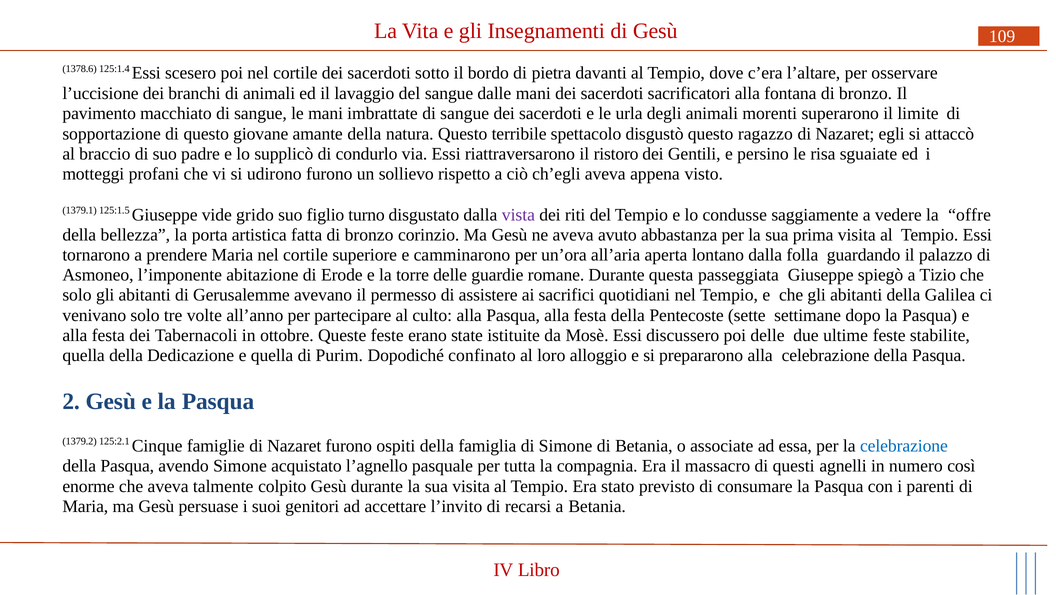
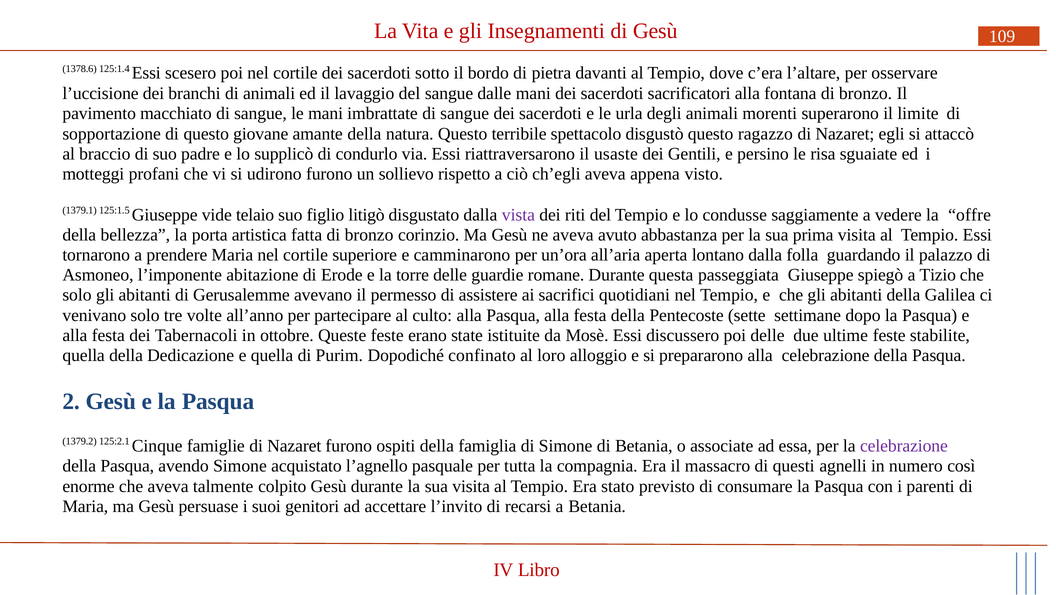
ristoro: ristoro -> usaste
grido: grido -> telaio
turno: turno -> litigò
celebrazione at (904, 445) colour: blue -> purple
